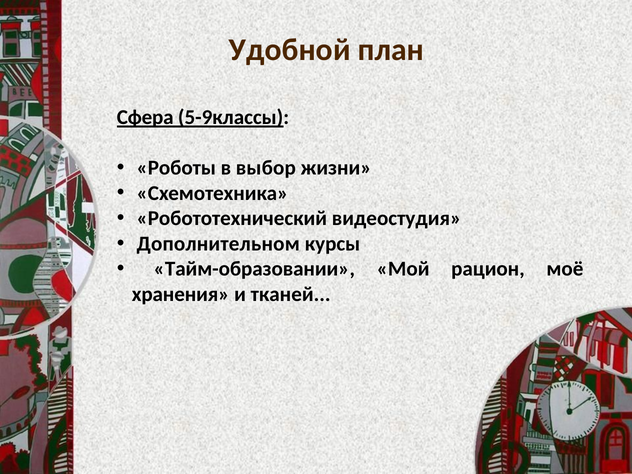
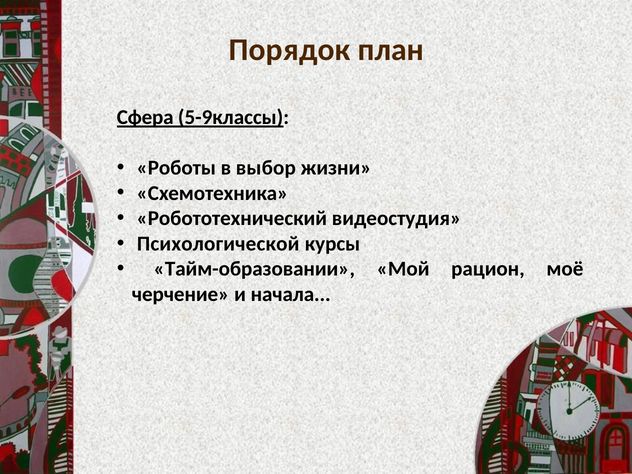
Удобной: Удобной -> Порядок
Дополнительном: Дополнительном -> Психологической
хранения: хранения -> черчение
тканей: тканей -> начала
